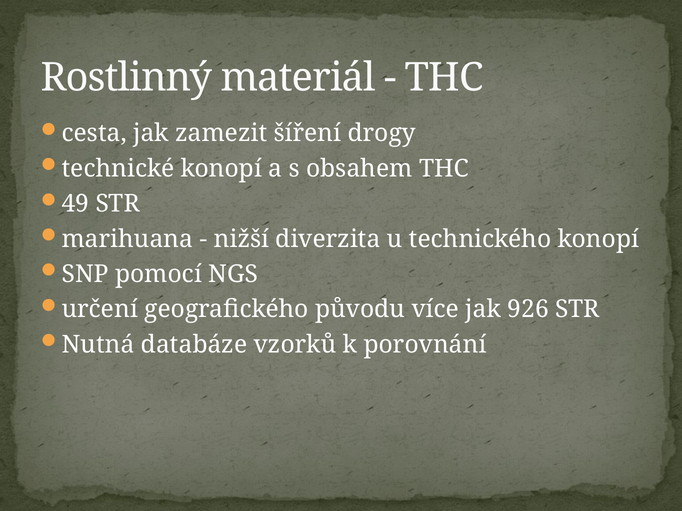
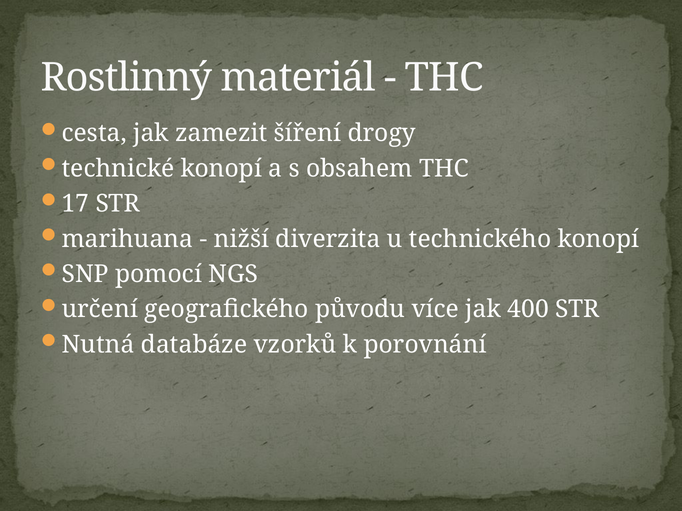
49: 49 -> 17
926: 926 -> 400
